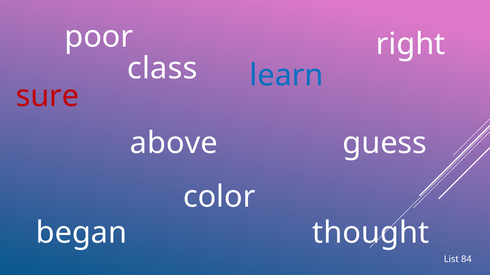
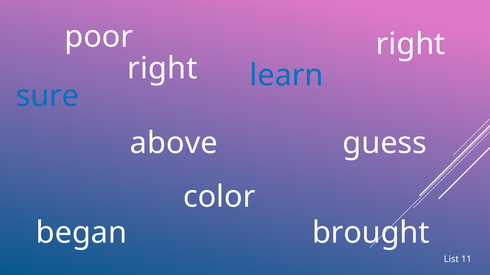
class at (162, 69): class -> right
sure colour: red -> blue
thought: thought -> brought
84: 84 -> 11
